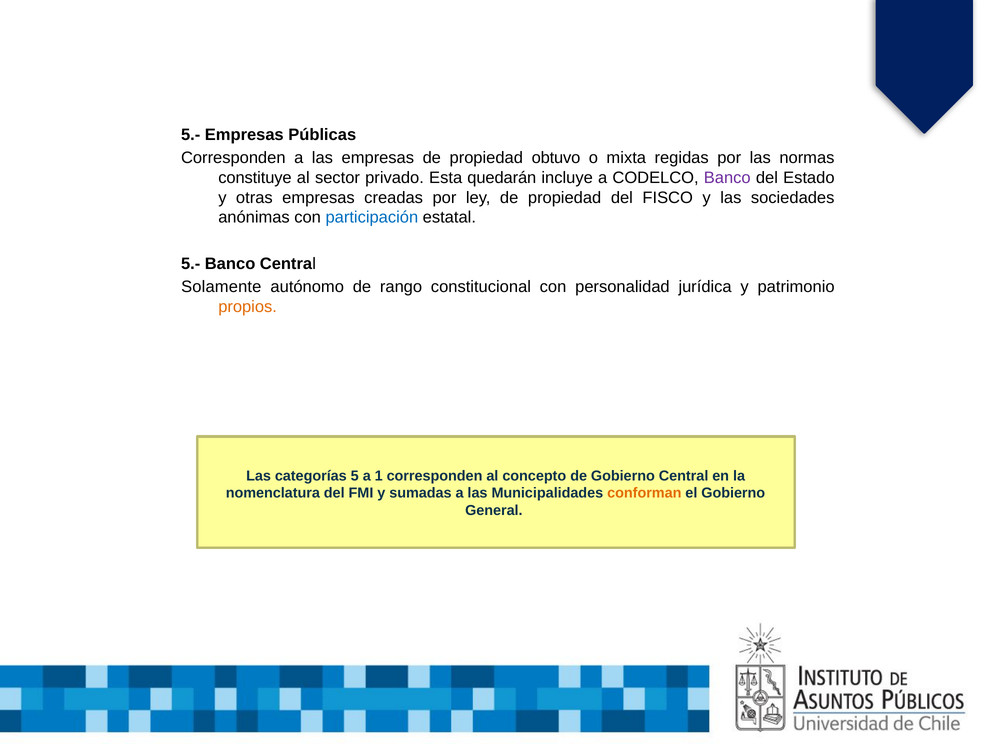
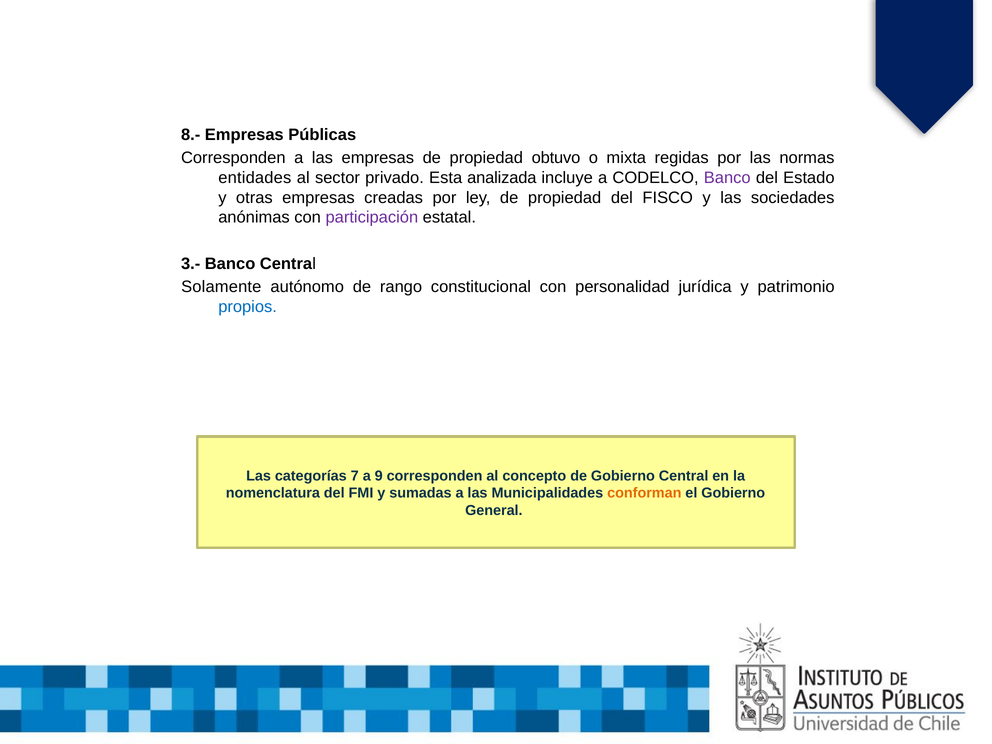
5.- at (191, 135): 5.- -> 8.-
constituye: constituye -> entidades
quedarán: quedarán -> analizada
participación colour: blue -> purple
5.- at (191, 264): 5.- -> 3.-
propios colour: orange -> blue
5: 5 -> 7
1: 1 -> 9
